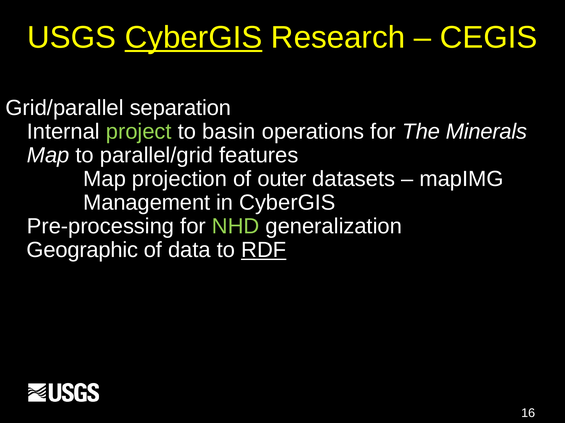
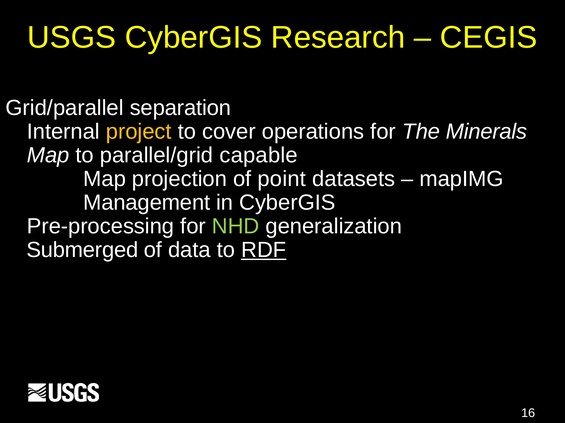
CyberGIS at (194, 37) underline: present -> none
project colour: light green -> yellow
basin: basin -> cover
features: features -> capable
outer: outer -> point
Geographic: Geographic -> Submerged
